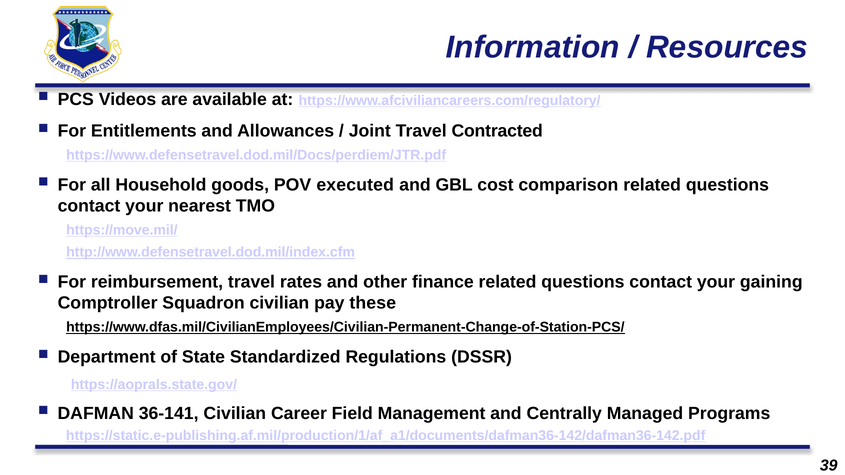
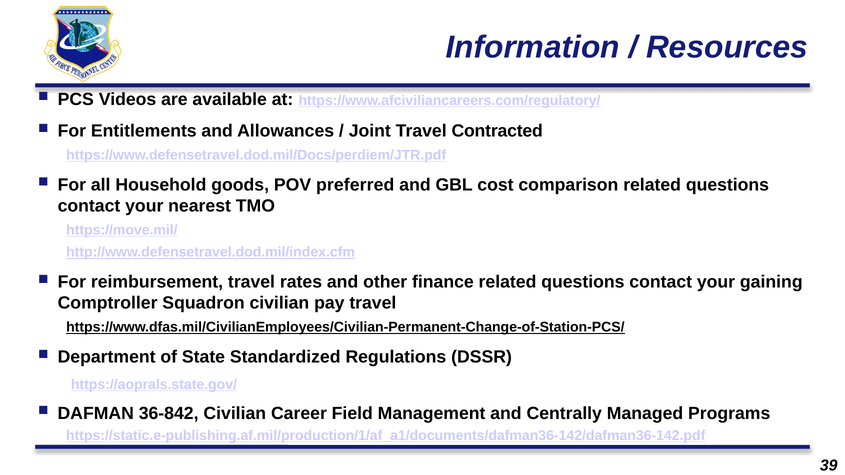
executed: executed -> preferred
pay these: these -> travel
36-141: 36-141 -> 36-842
